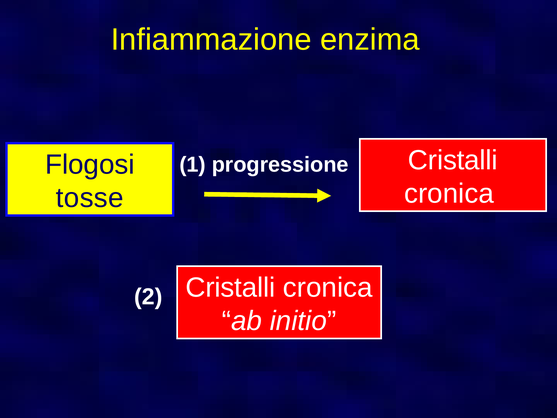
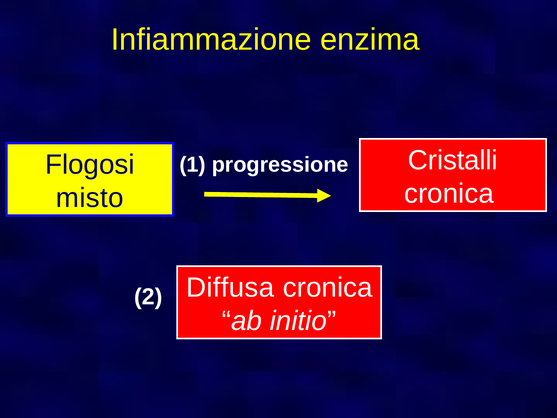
tosse: tosse -> misto
Cristalli at (230, 287): Cristalli -> Diffusa
